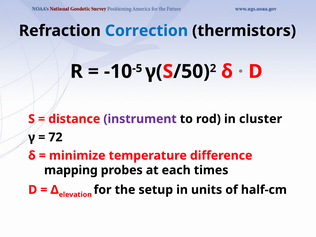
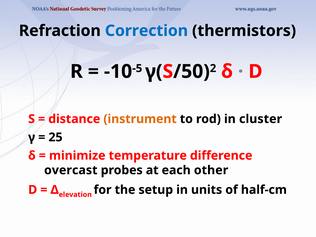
instrument colour: purple -> orange
72: 72 -> 25
mapping: mapping -> overcast
times: times -> other
